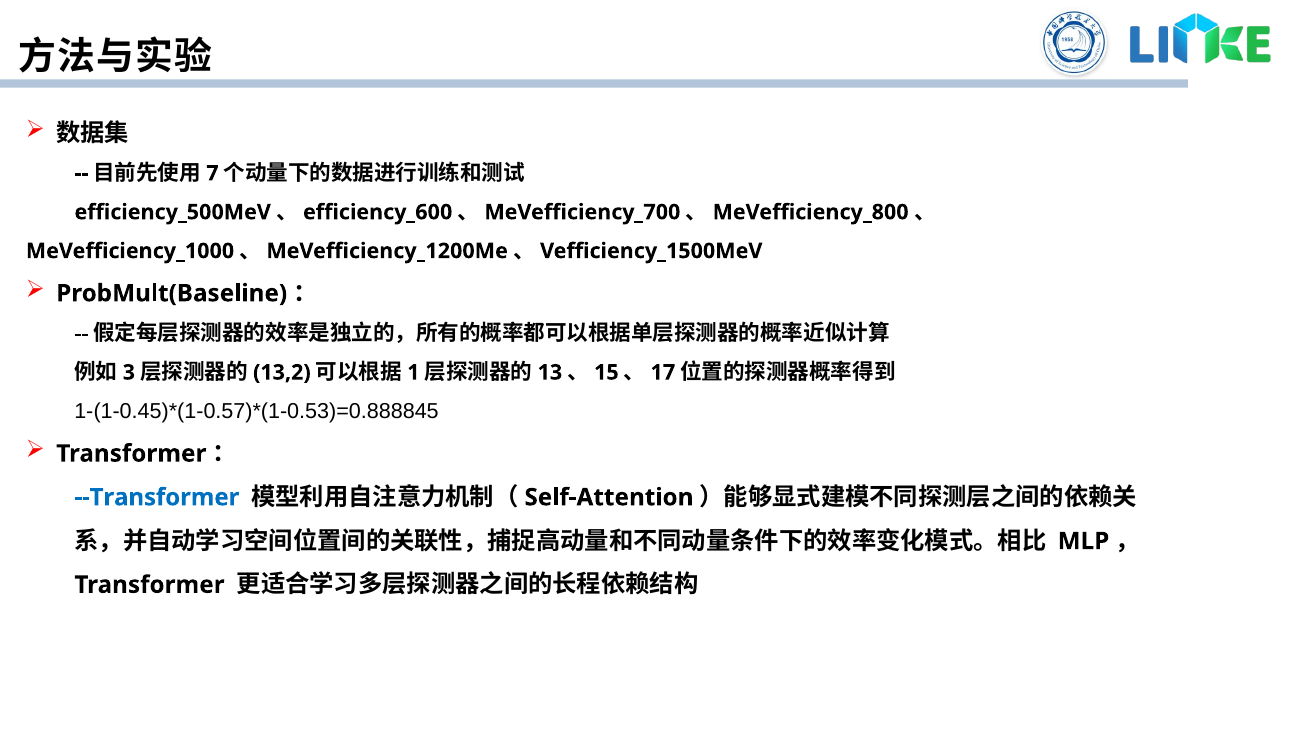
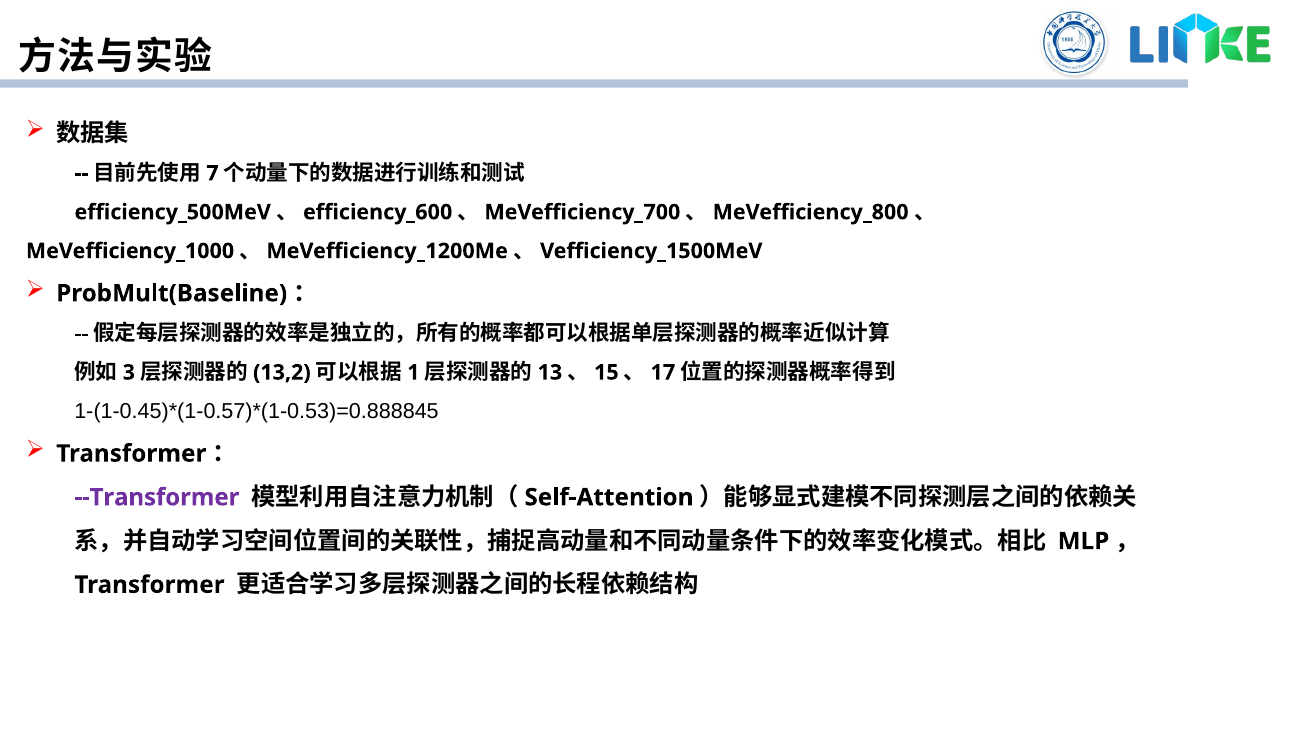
--Transformer colour: blue -> purple
